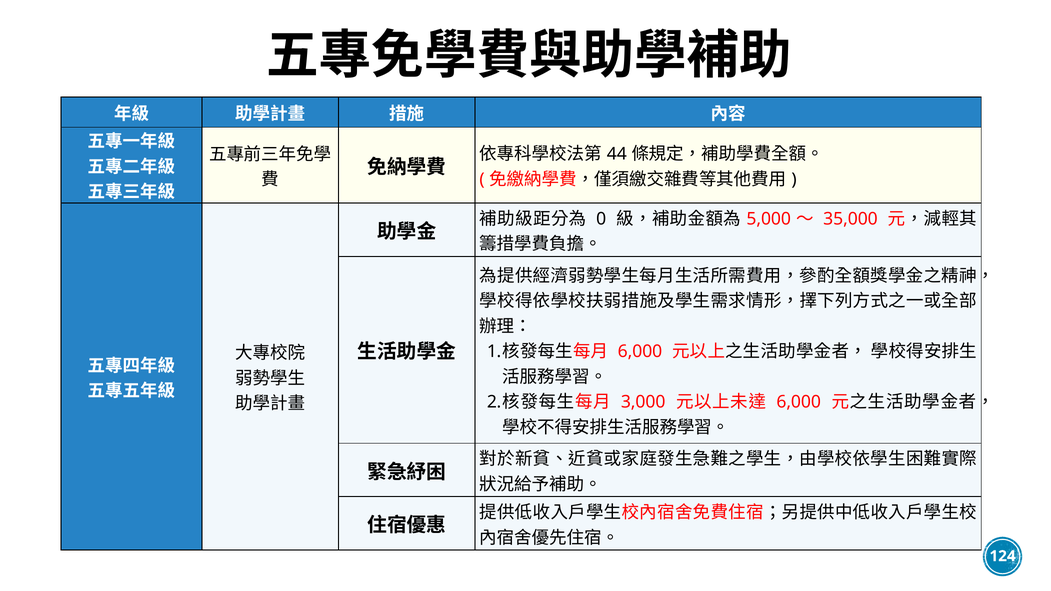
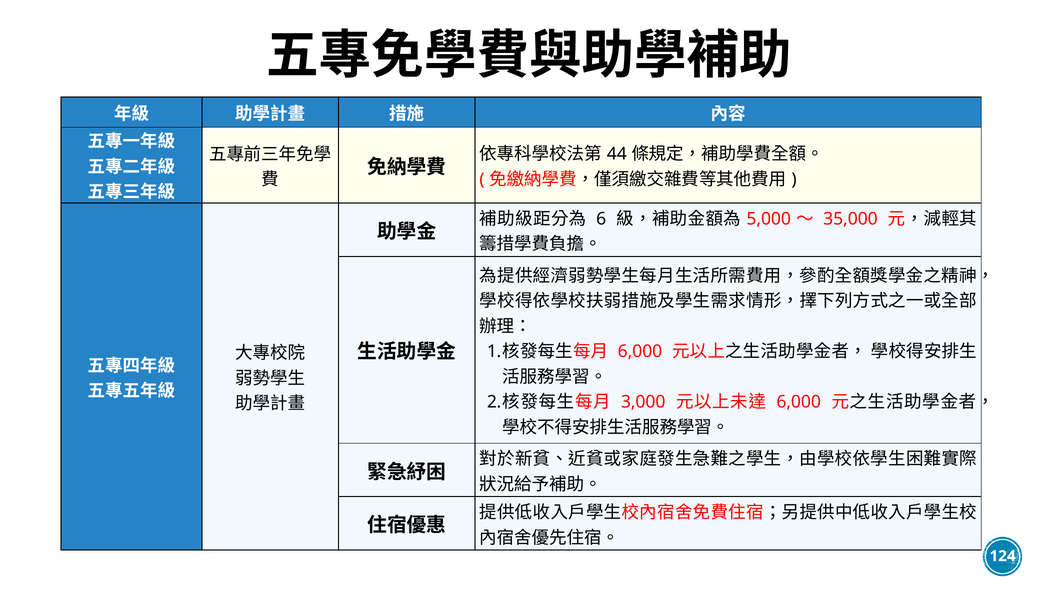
0: 0 -> 6
